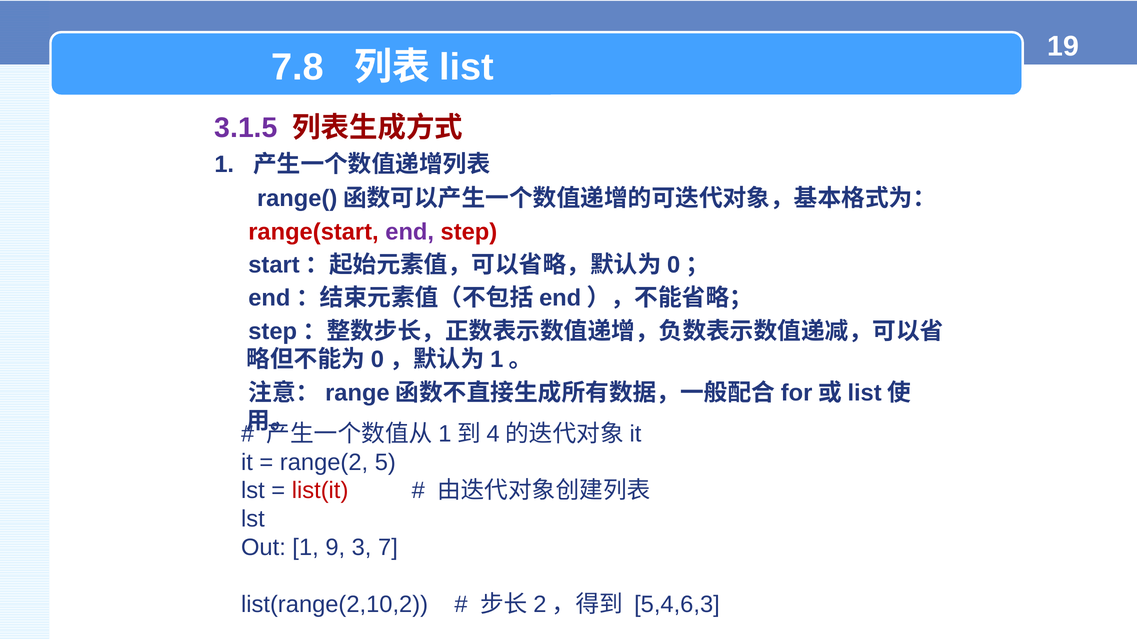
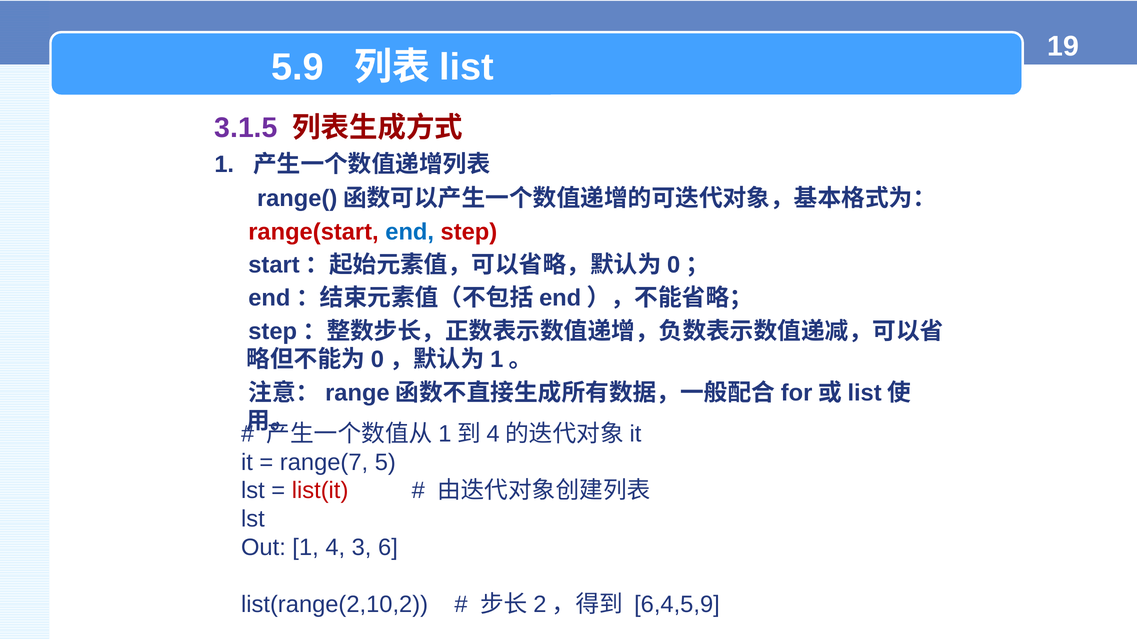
7.8: 7.8 -> 5.9
end colour: purple -> blue
range(2: range(2 -> range(7
9: 9 -> 4
7: 7 -> 6
5,4,6,3: 5,4,6,3 -> 6,4,5,9
